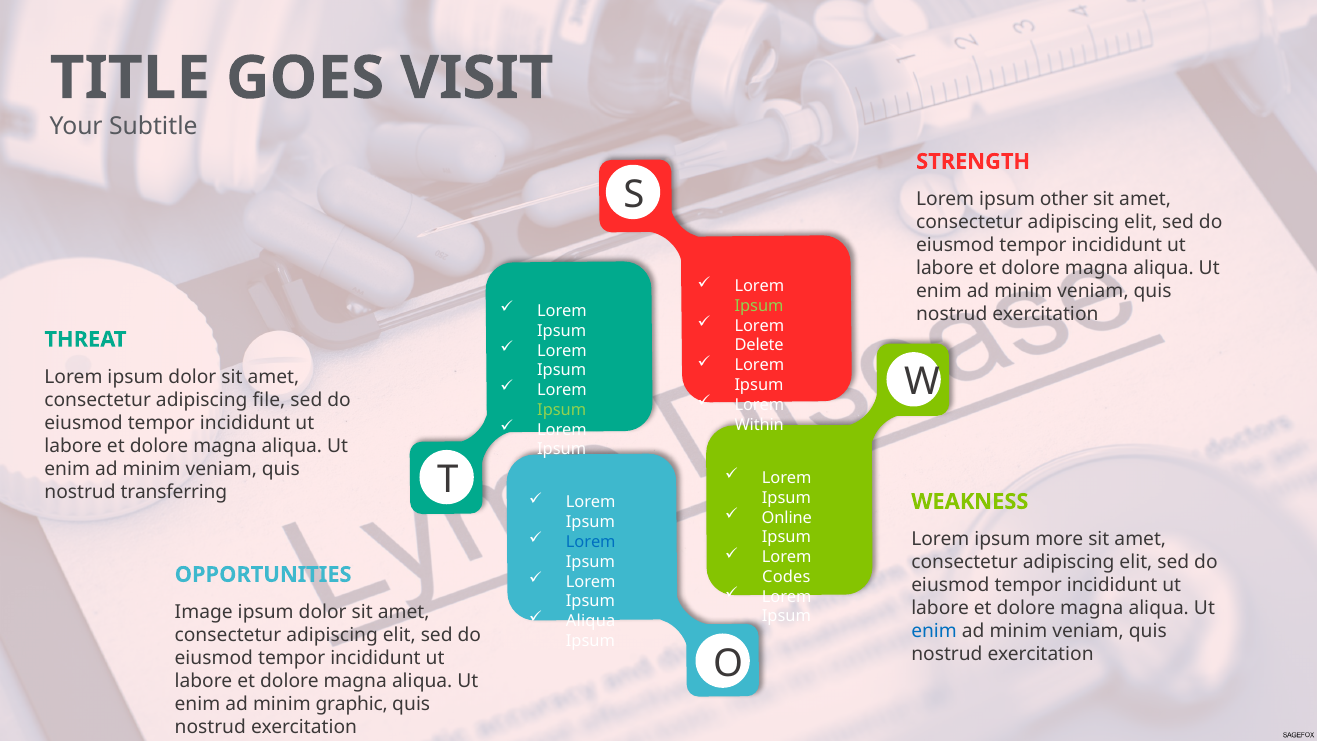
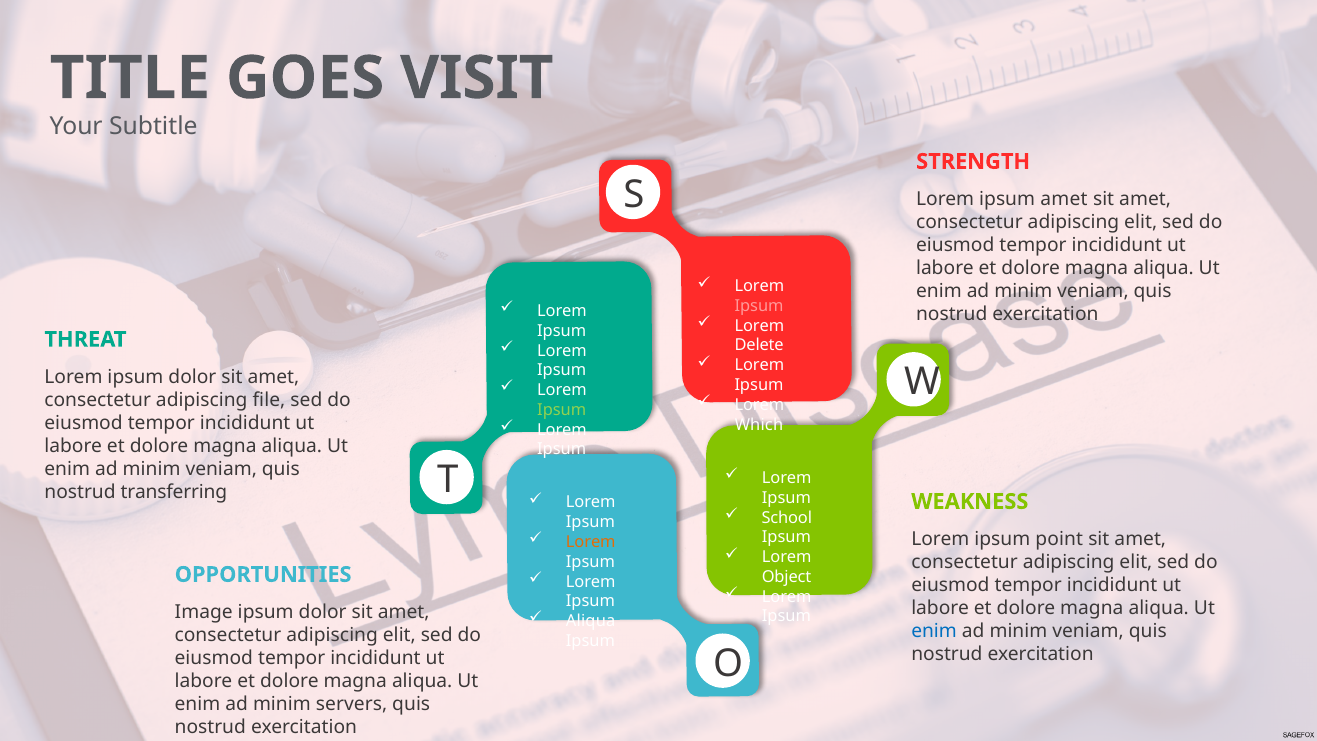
ipsum other: other -> amet
Ipsum at (759, 306) colour: light green -> pink
Within: Within -> Which
Online: Online -> School
Lorem at (591, 542) colour: blue -> orange
more: more -> point
Codes: Codes -> Object
graphic: graphic -> servers
